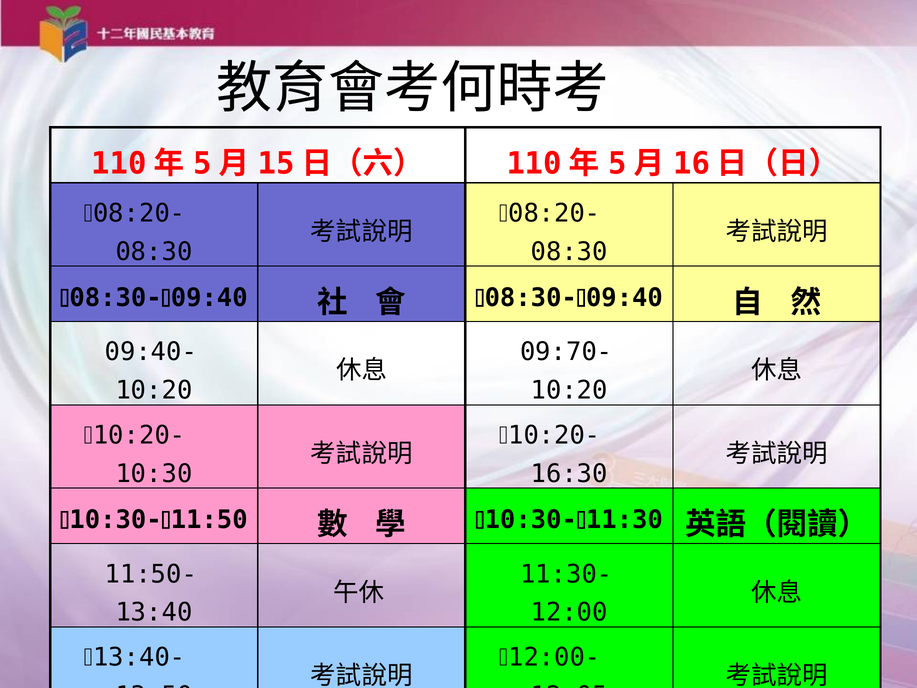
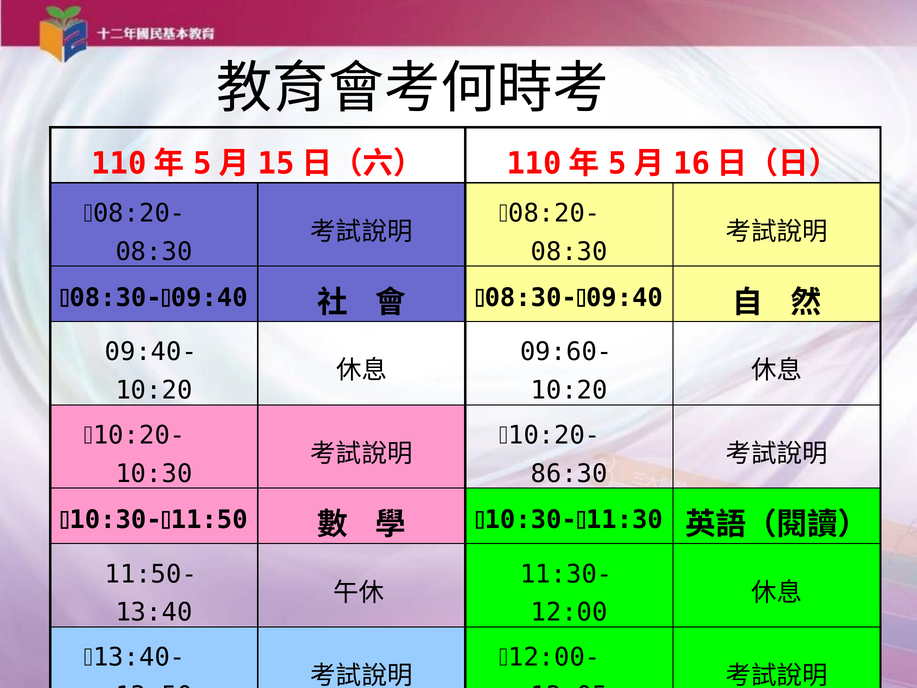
09:70-: 09:70- -> 09:60-
16:30: 16:30 -> 86:30
